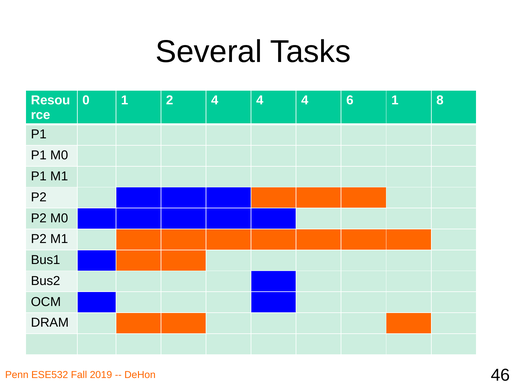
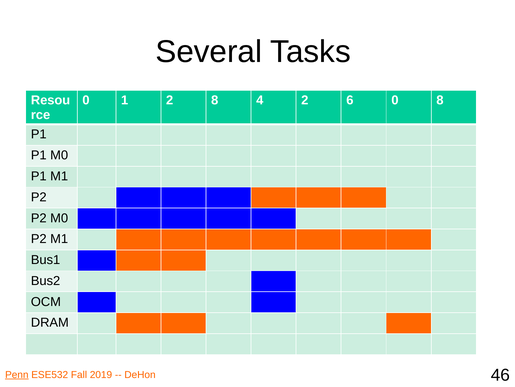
2 4: 4 -> 8
4 at (305, 100): 4 -> 2
6 1: 1 -> 0
Penn underline: none -> present
